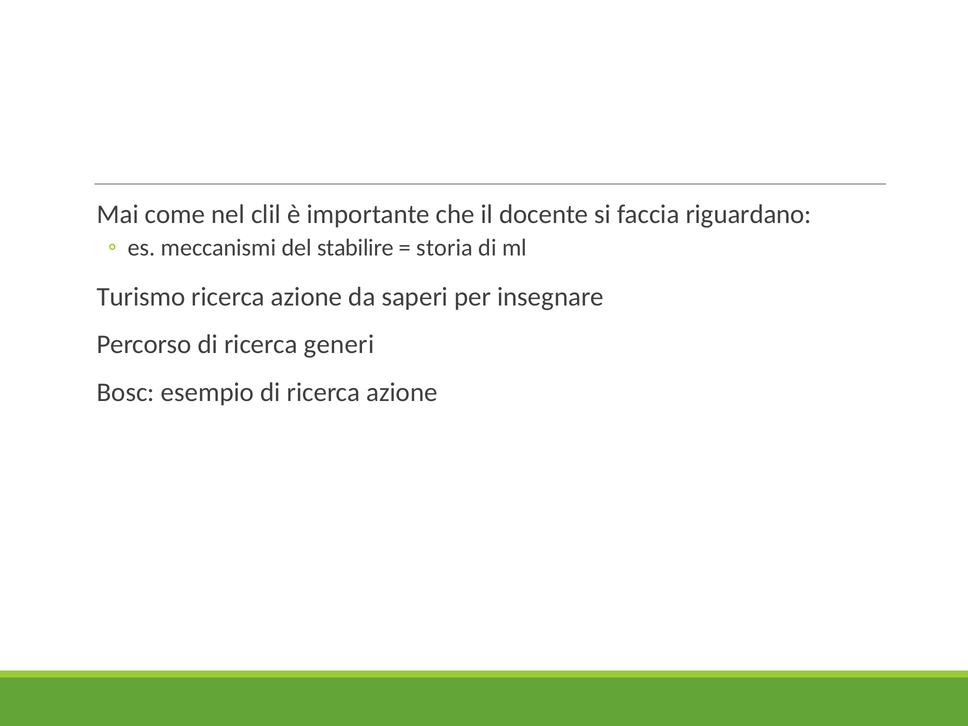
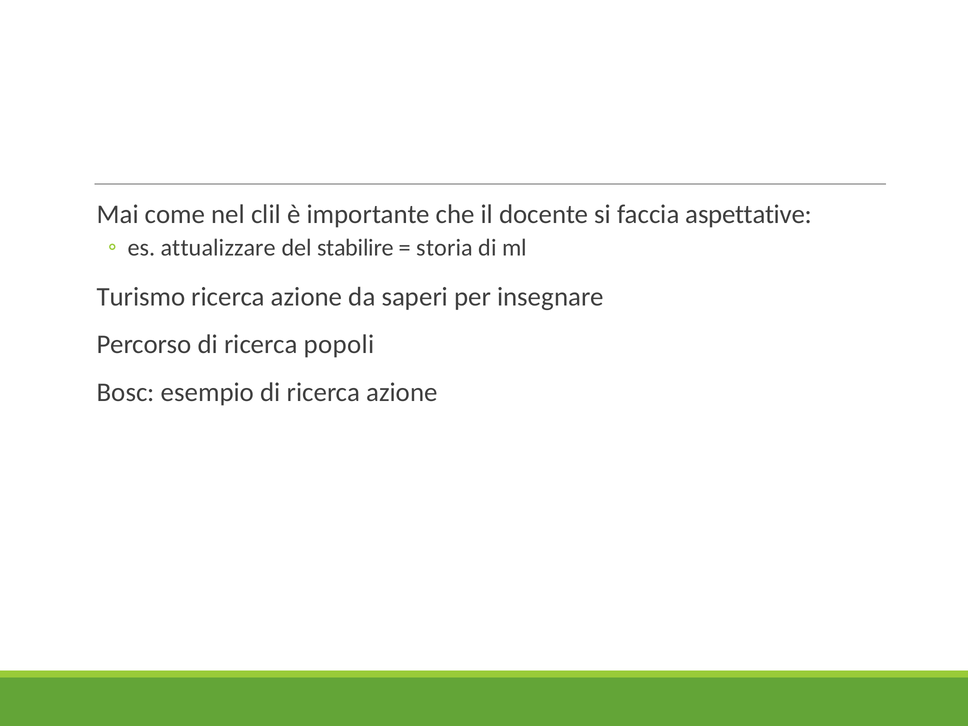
riguardano: riguardano -> aspettative
meccanismi: meccanismi -> attualizzare
generi: generi -> popoli
